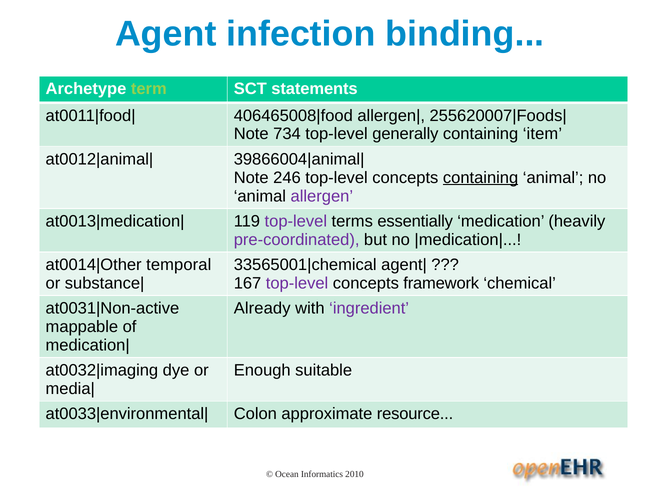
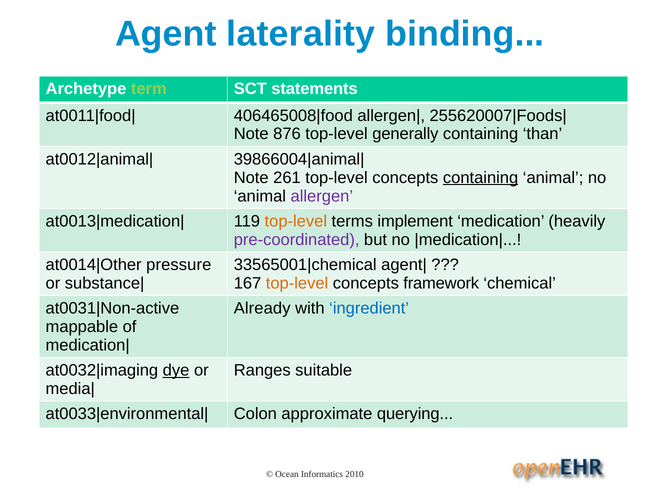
infection: infection -> laterality
734: 734 -> 876
item: item -> than
246: 246 -> 261
top-level at (296, 222) colour: purple -> orange
essentially: essentially -> implement
temporal: temporal -> pressure
top-level at (297, 284) colour: purple -> orange
ingredient colour: purple -> blue
dye underline: none -> present
Enough: Enough -> Ranges
resource: resource -> querying
